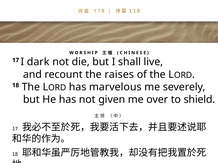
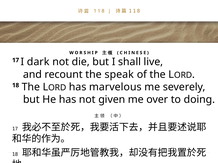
raises: raises -> speak
shield: shield -> doing
